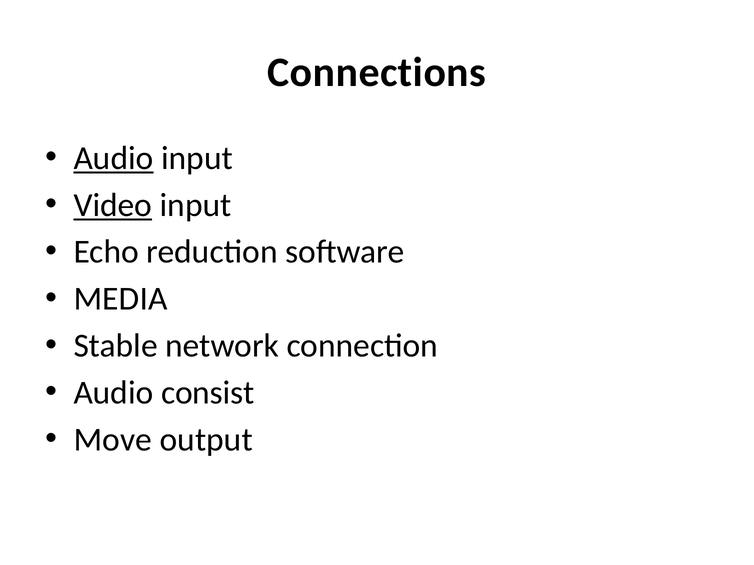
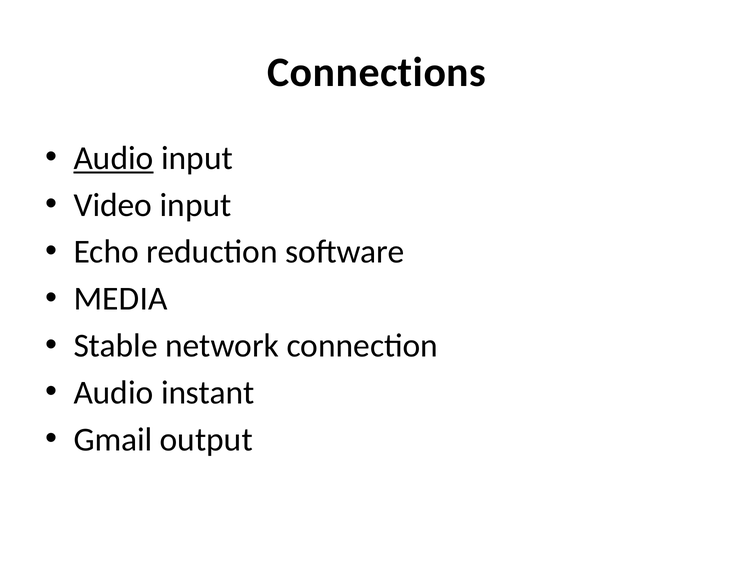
Video underline: present -> none
consist: consist -> instant
Move: Move -> Gmail
